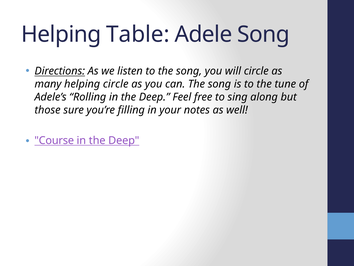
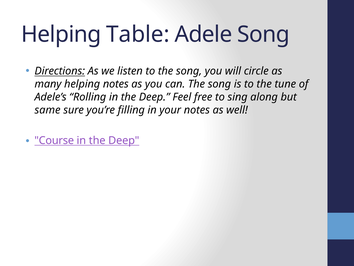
helping circle: circle -> notes
those: those -> same
